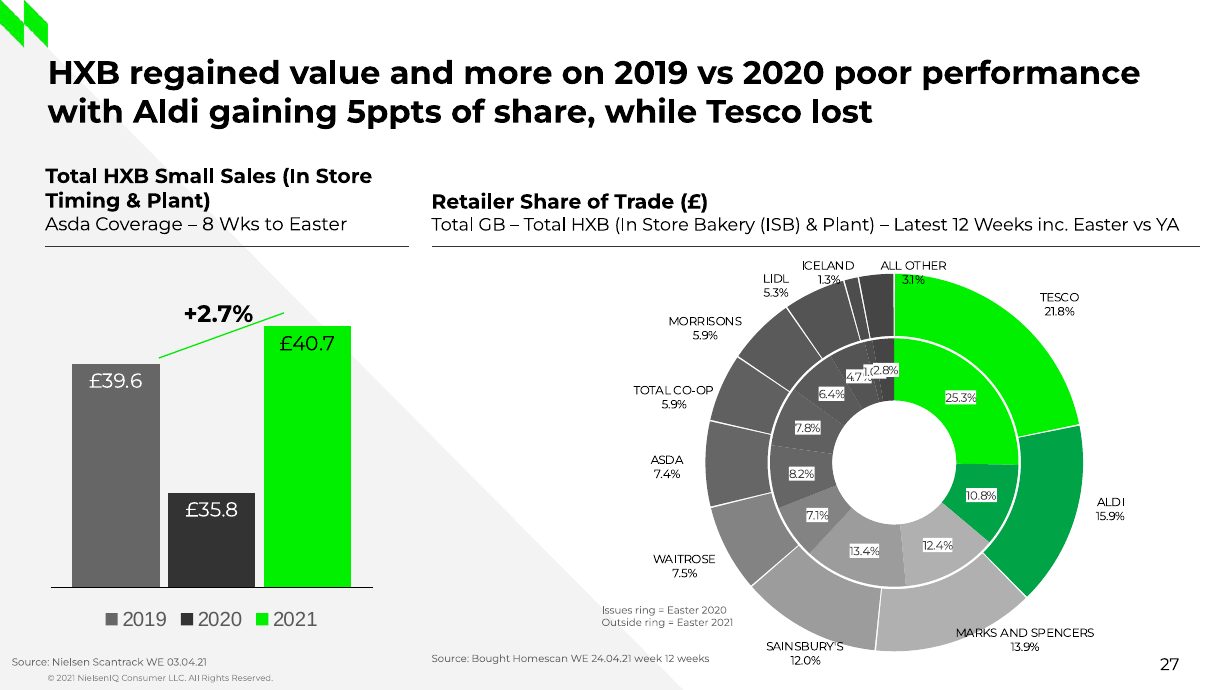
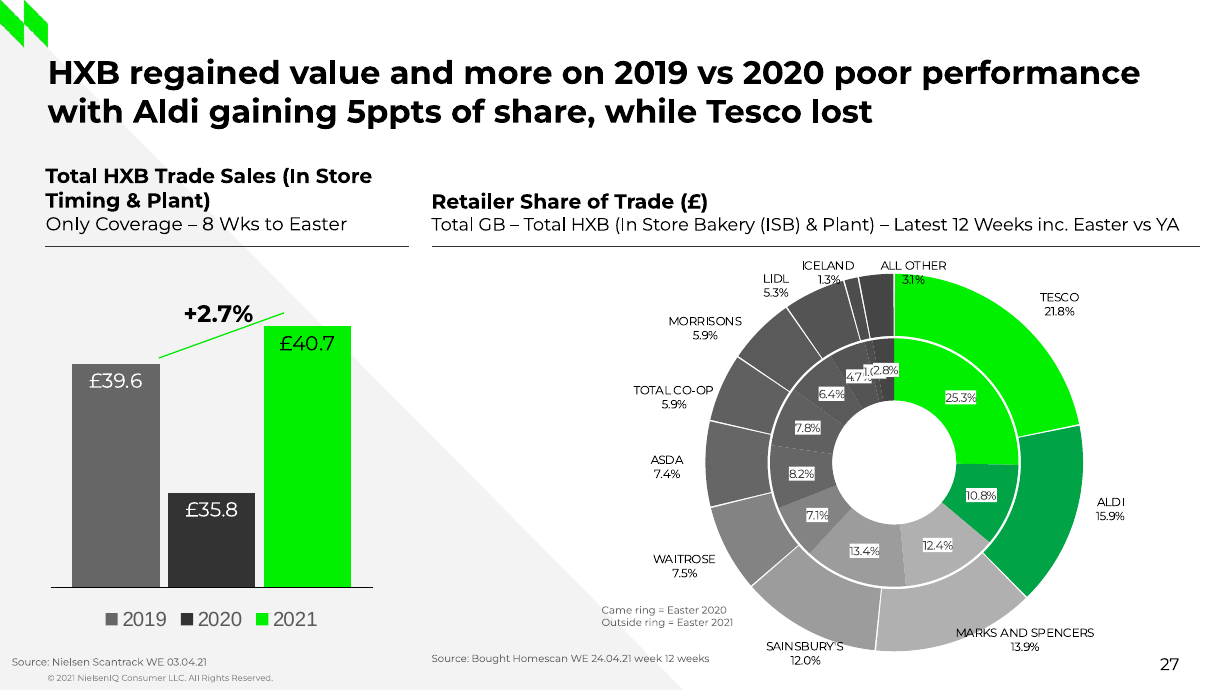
HXB Small: Small -> Trade
Asda at (68, 224): Asda -> Only
Issues: Issues -> Came
